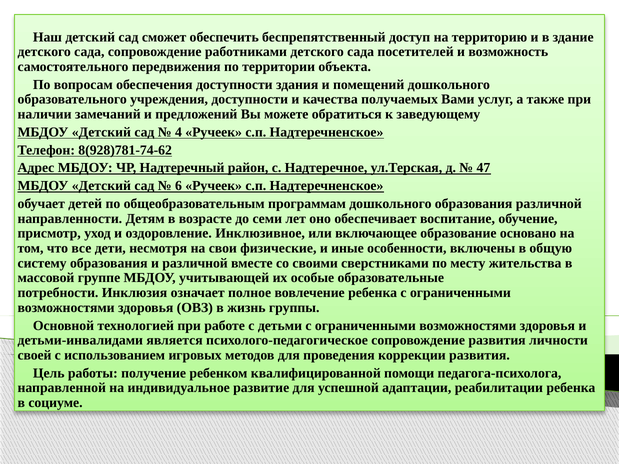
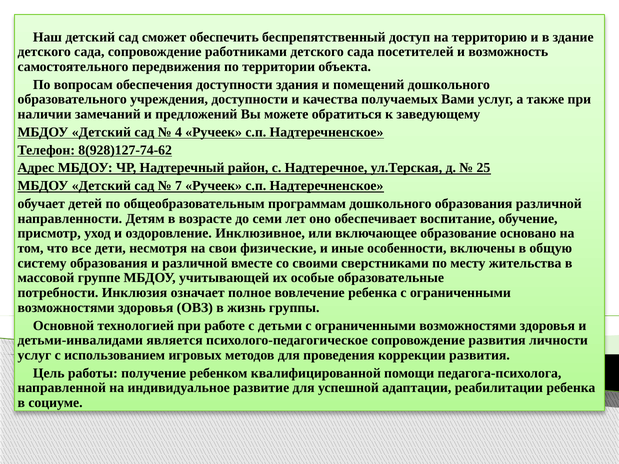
8(928)781-74-62: 8(928)781-74-62 -> 8(928)127-74-62
47: 47 -> 25
6: 6 -> 7
своей at (35, 355): своей -> услуг
